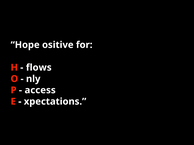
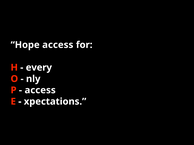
Hope ositive: ositive -> access
flows: flows -> every
